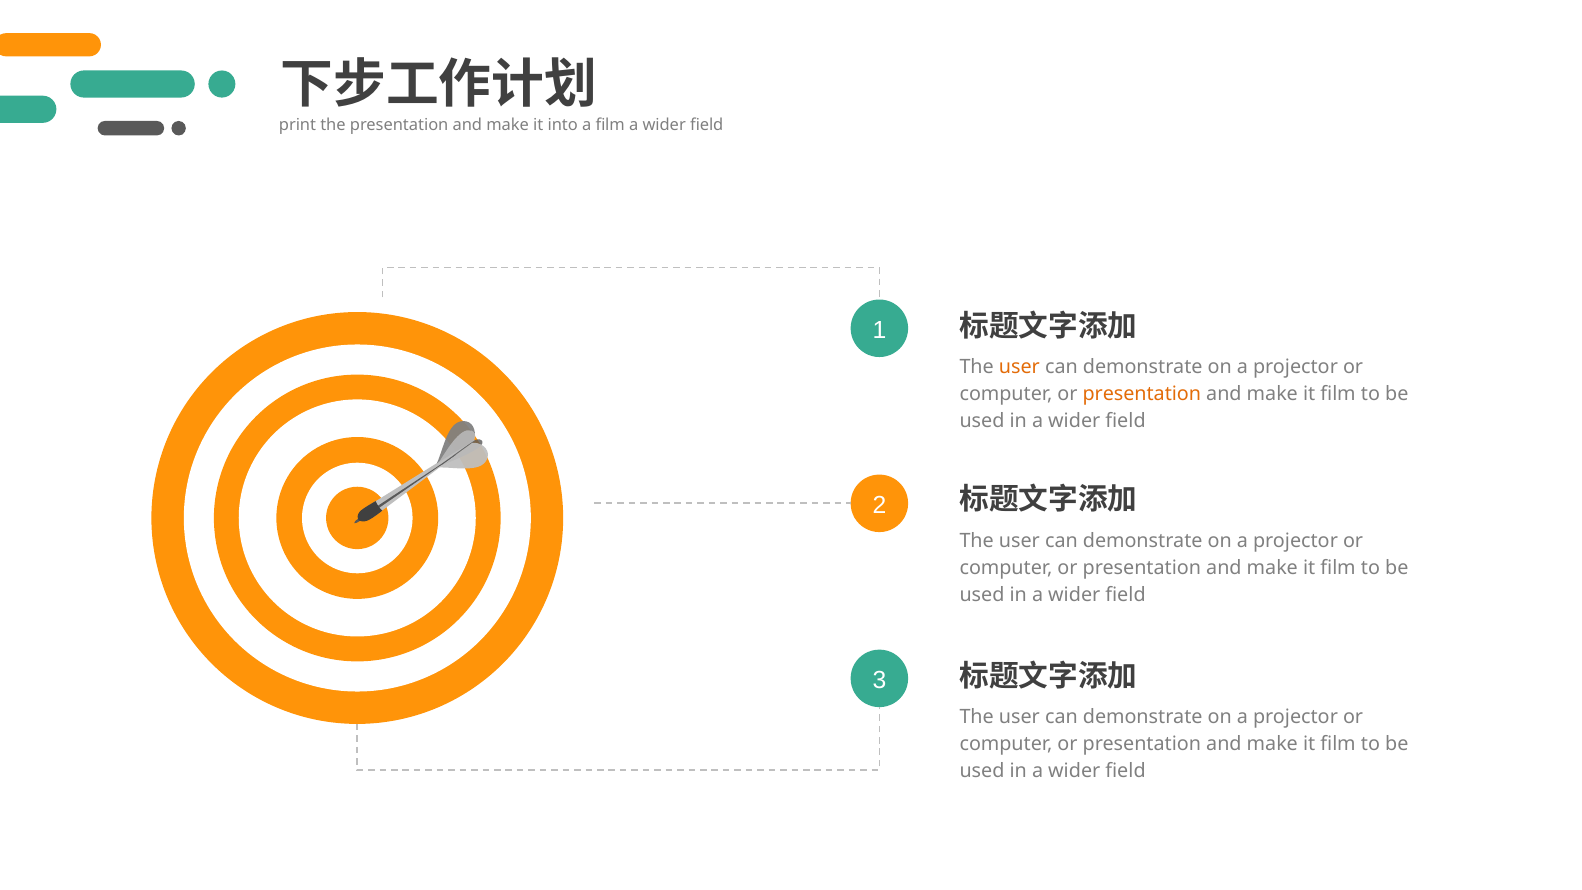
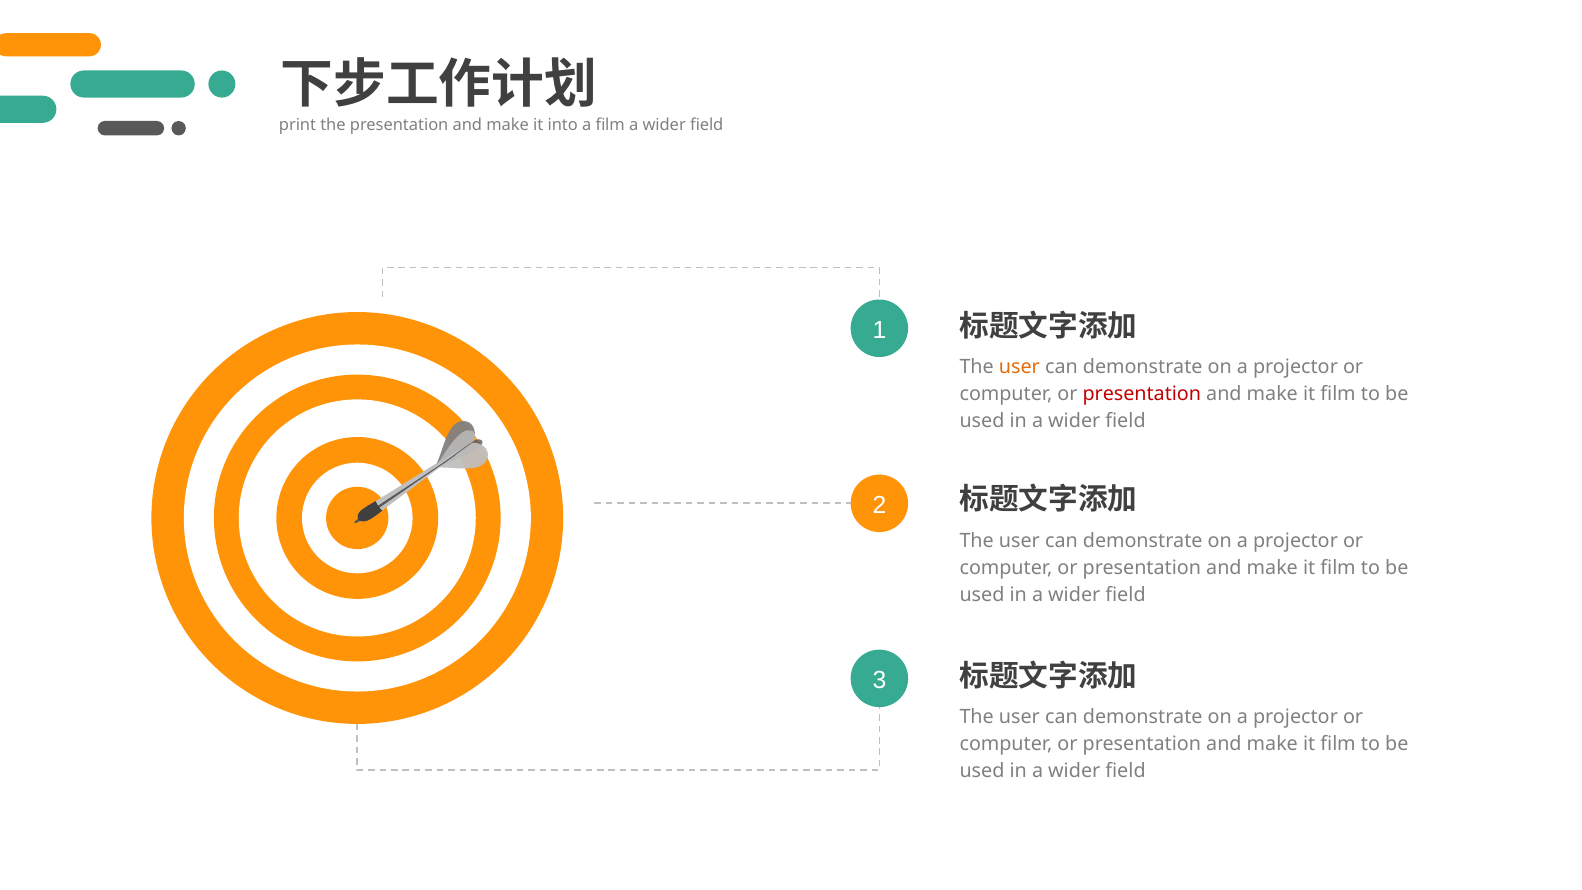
presentation at (1142, 394) colour: orange -> red
